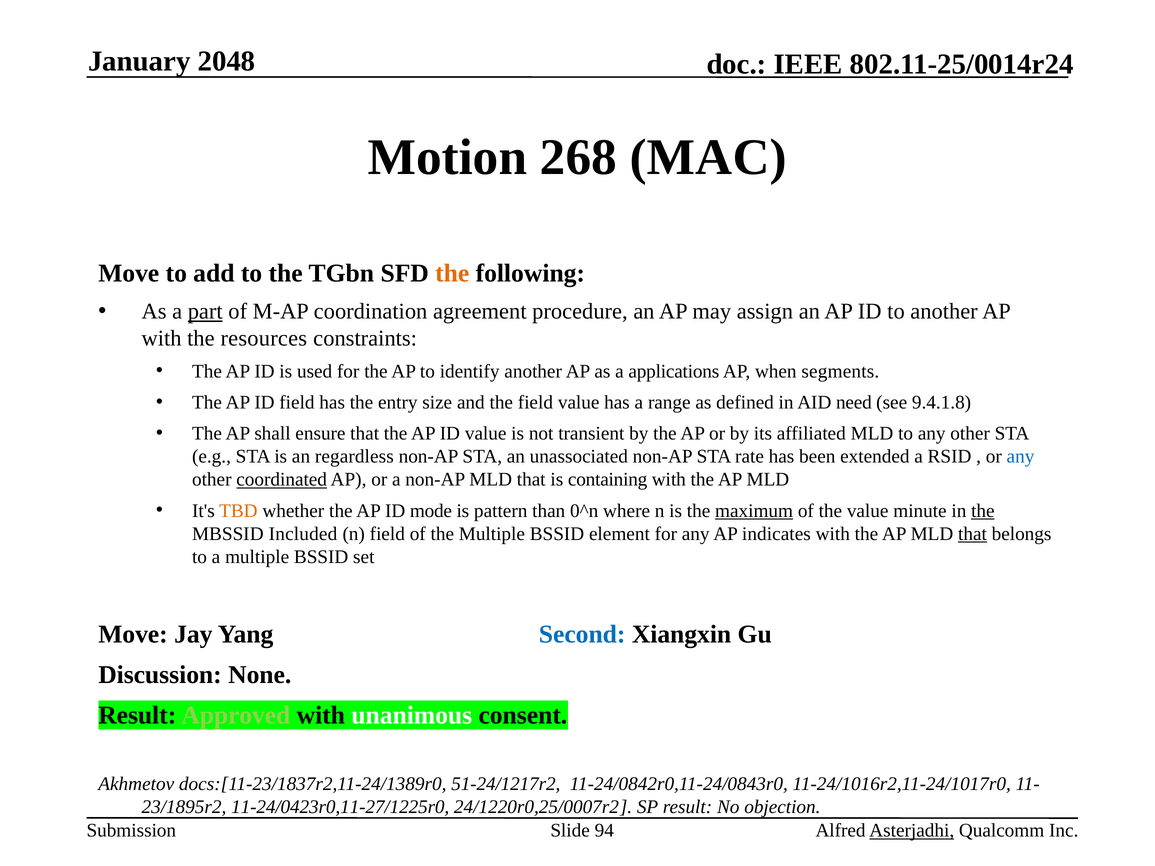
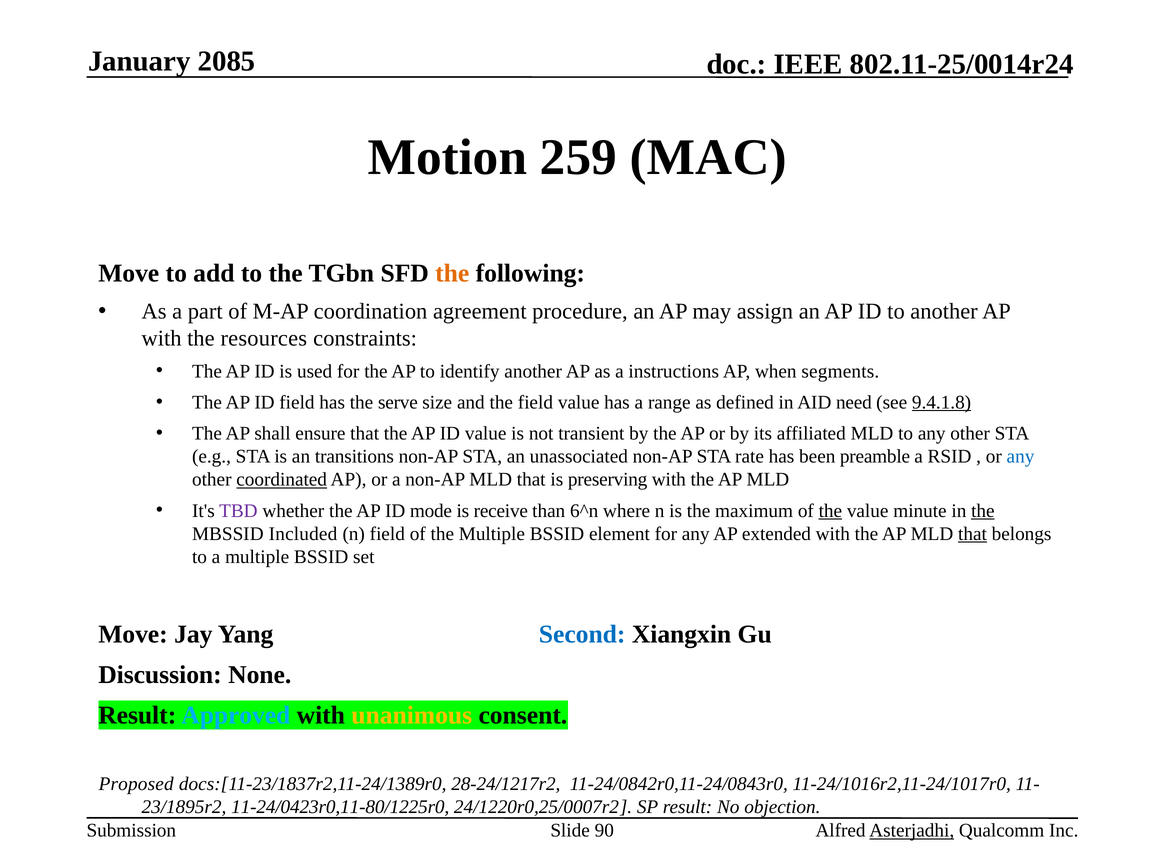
2048: 2048 -> 2085
268: 268 -> 259
part underline: present -> none
applications: applications -> instructions
entry: entry -> serve
9.4.1.8 underline: none -> present
regardless: regardless -> transitions
extended: extended -> preamble
containing: containing -> preserving
TBD colour: orange -> purple
pattern: pattern -> receive
0^n: 0^n -> 6^n
maximum underline: present -> none
the at (830, 511) underline: none -> present
indicates: indicates -> extended
Approved colour: light green -> light blue
unanimous colour: white -> yellow
Akhmetov: Akhmetov -> Proposed
51-24/1217r2: 51-24/1217r2 -> 28-24/1217r2
11-24/0423r0,11-27/1225r0: 11-24/0423r0,11-27/1225r0 -> 11-24/0423r0,11-80/1225r0
94: 94 -> 90
